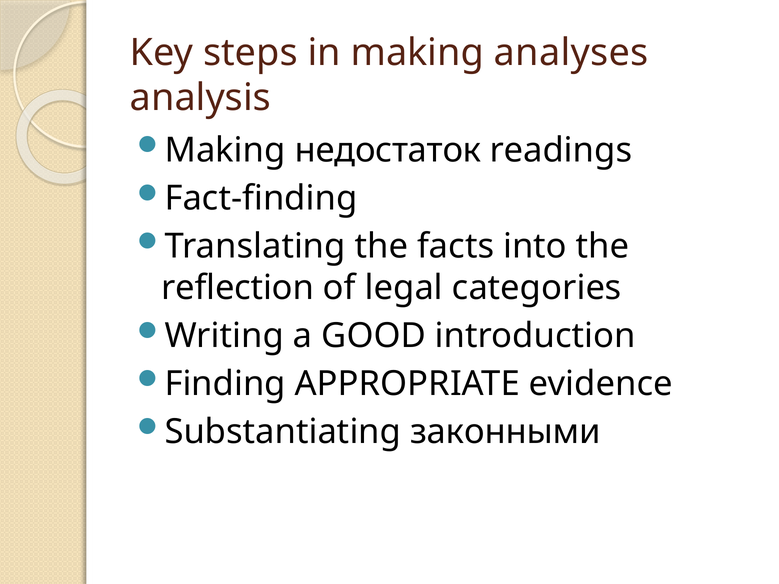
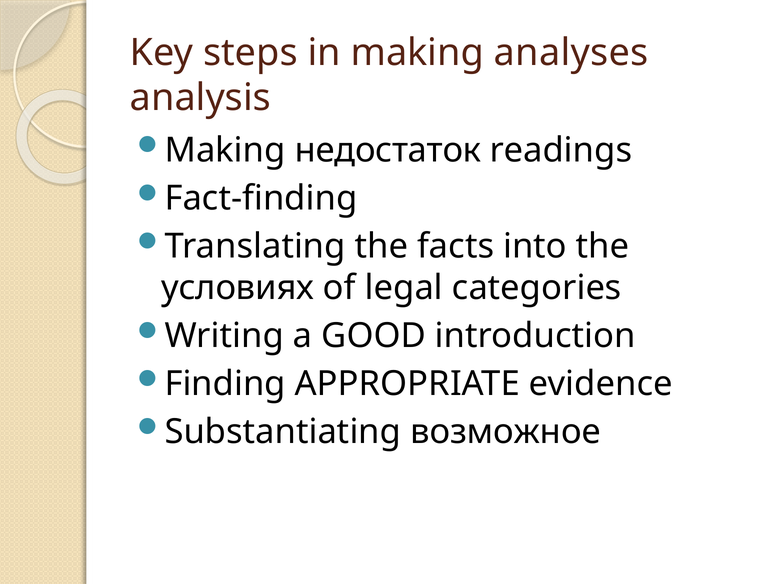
reflection: reflection -> условиях
законными: законными -> возможное
